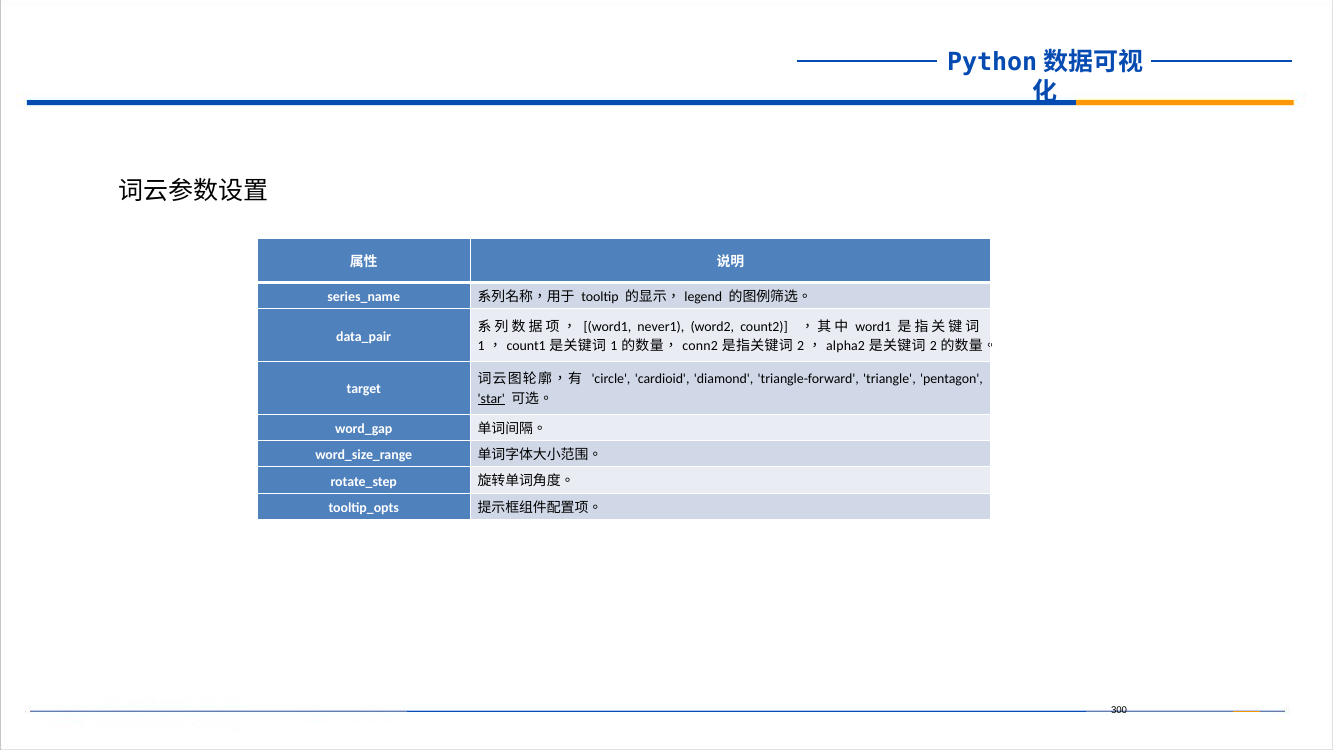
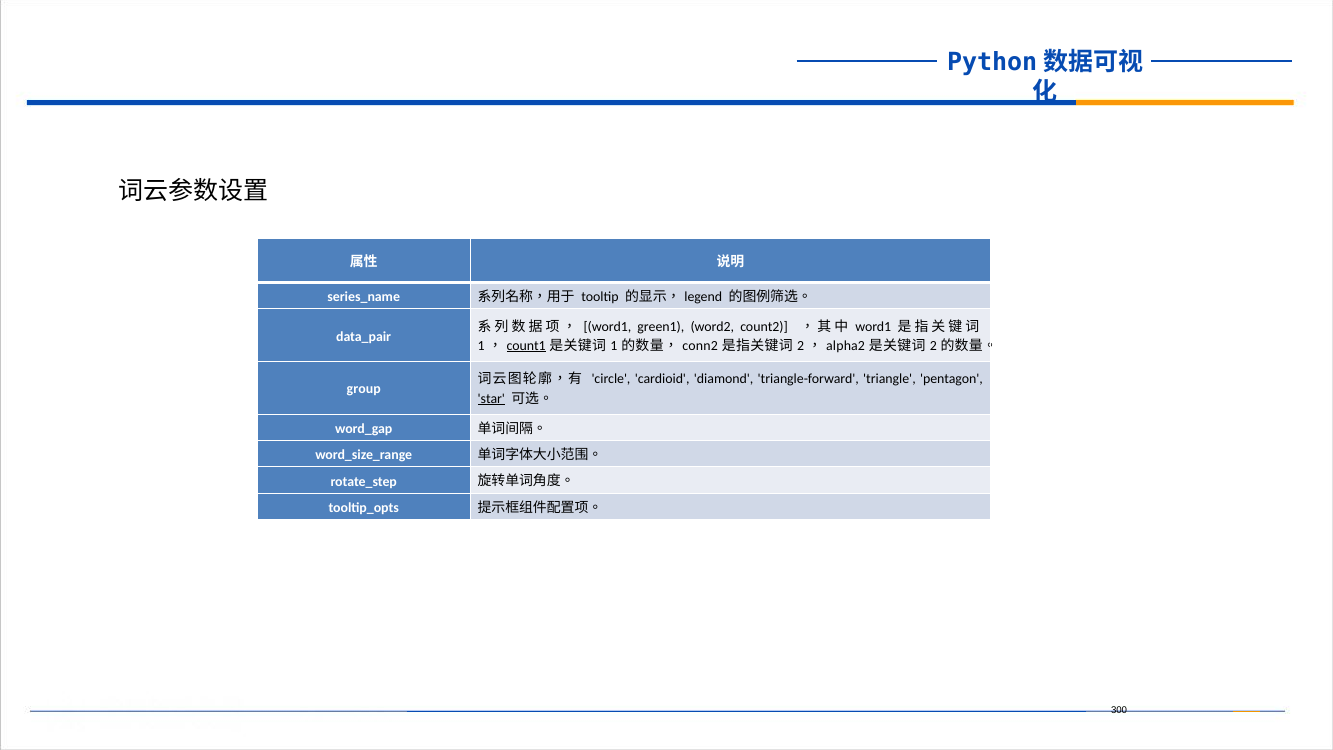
never1: never1 -> green1
count1 underline: none -> present
target: target -> group
